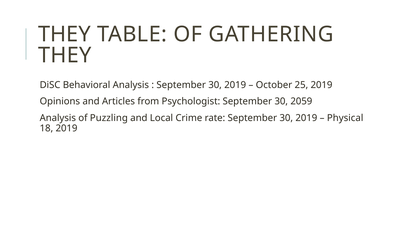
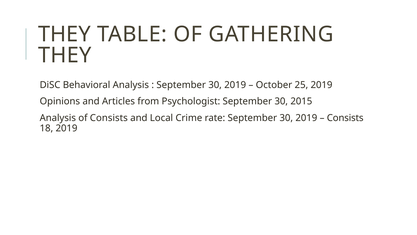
2059: 2059 -> 2015
of Puzzling: Puzzling -> Consists
Physical at (345, 118): Physical -> Consists
